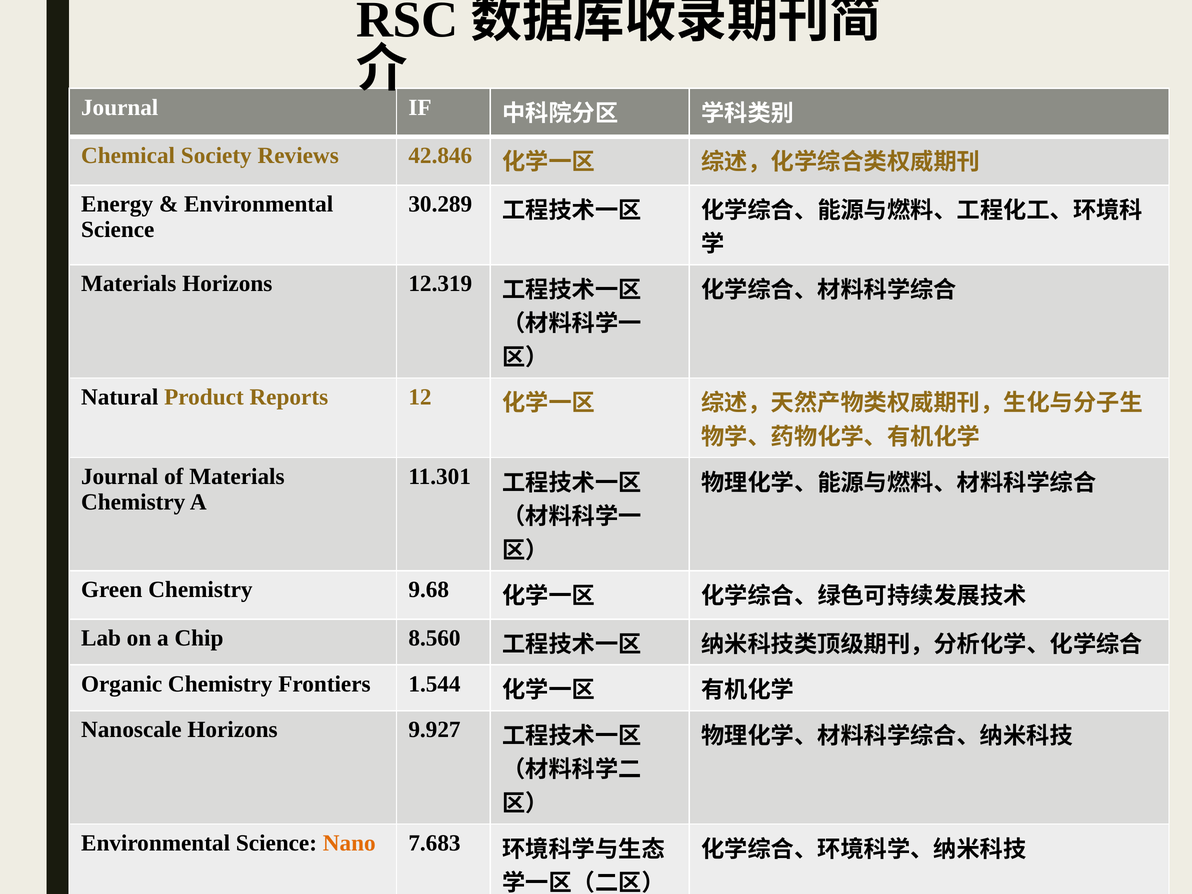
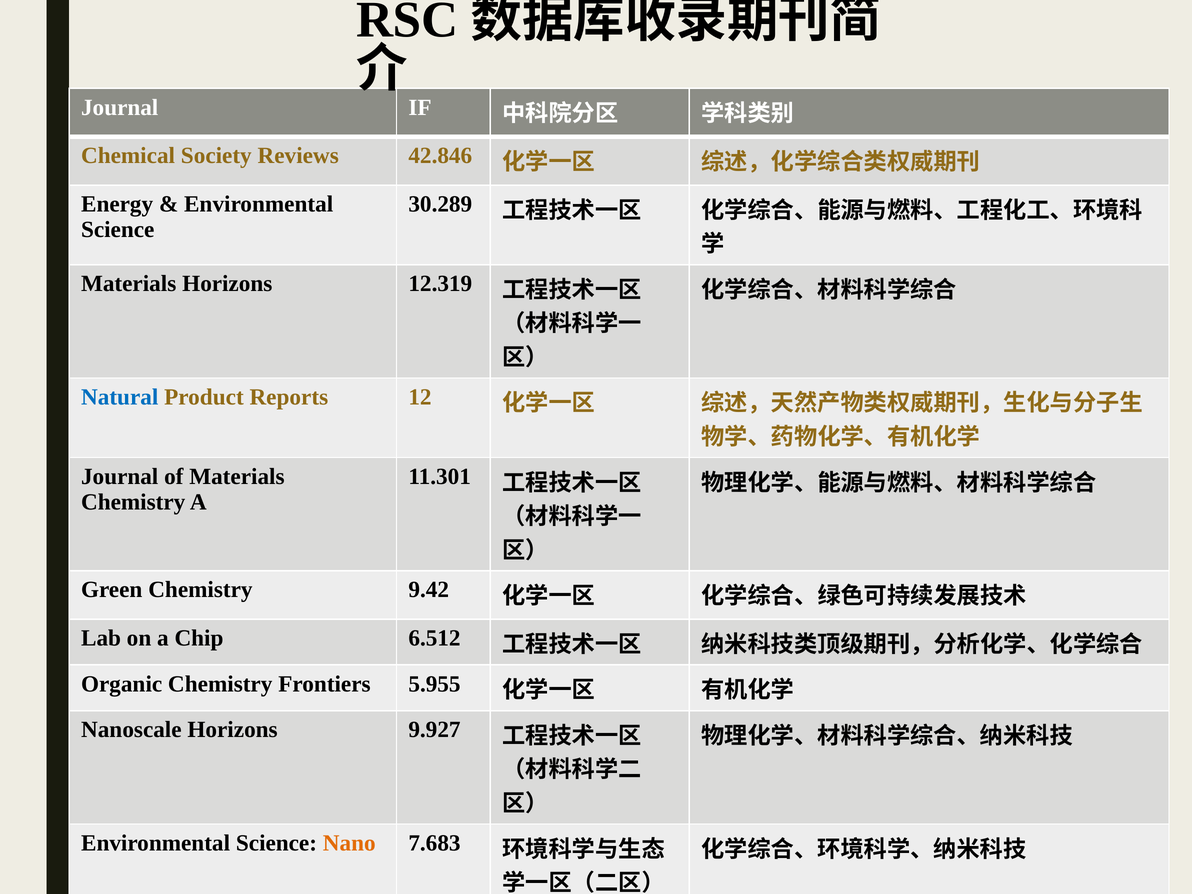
Natural colour: black -> blue
9.68: 9.68 -> 9.42
8.560: 8.560 -> 6.512
1.544: 1.544 -> 5.955
